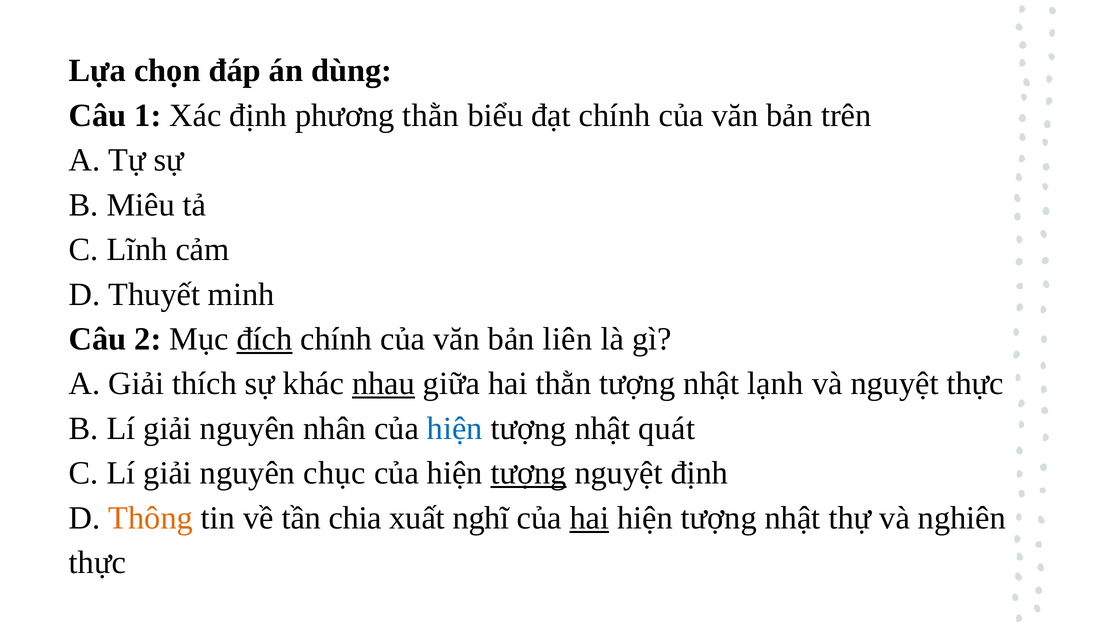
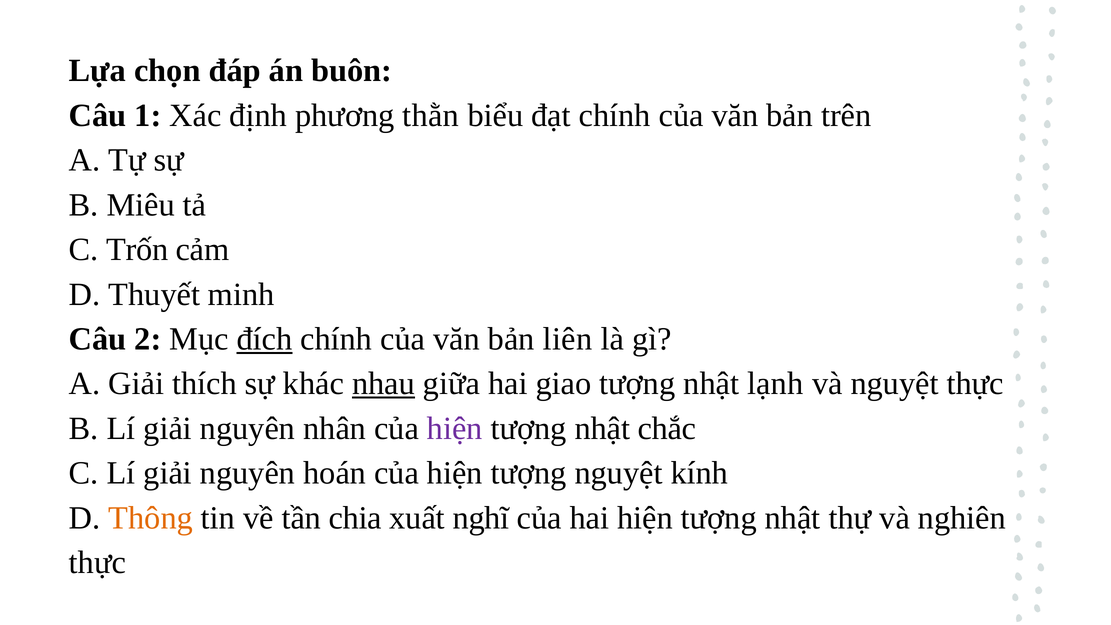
dùng: dùng -> buôn
Lĩnh: Lĩnh -> Trốn
hai thằn: thằn -> giao
hiện at (455, 428) colour: blue -> purple
quát: quát -> chắc
chục: chục -> hoán
tượng at (529, 473) underline: present -> none
nguyệt định: định -> kính
hai at (589, 518) underline: present -> none
